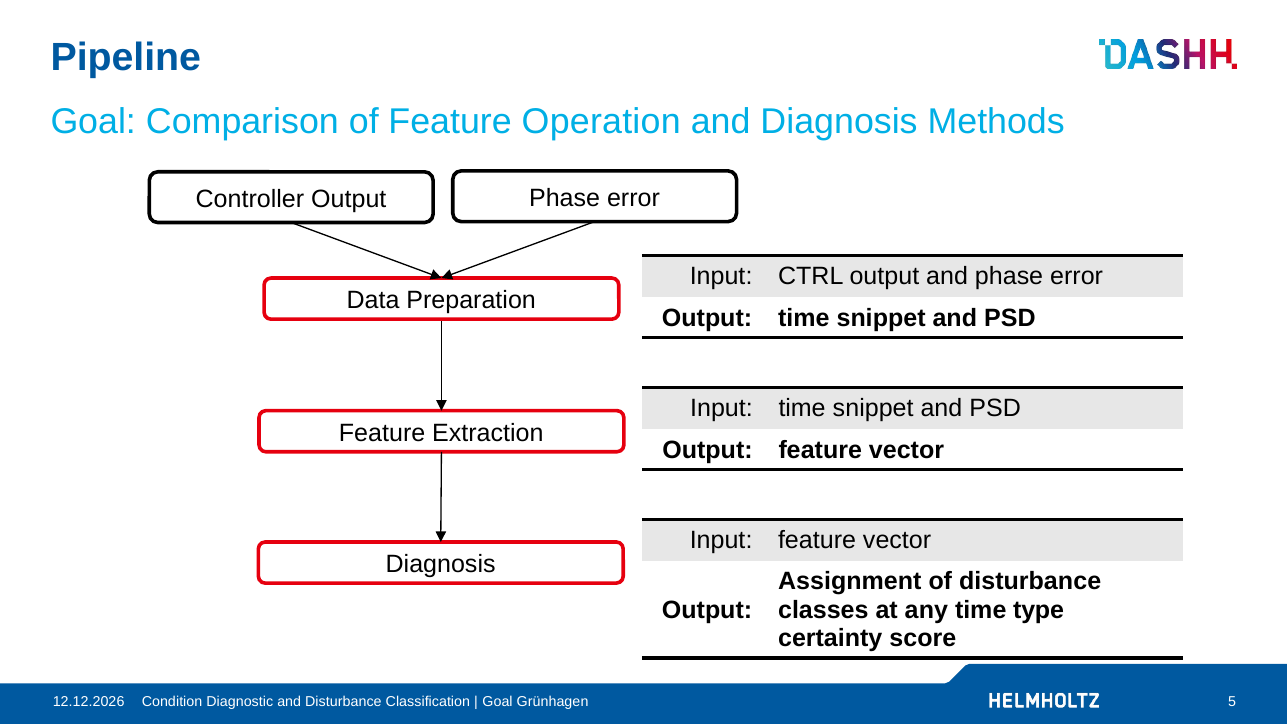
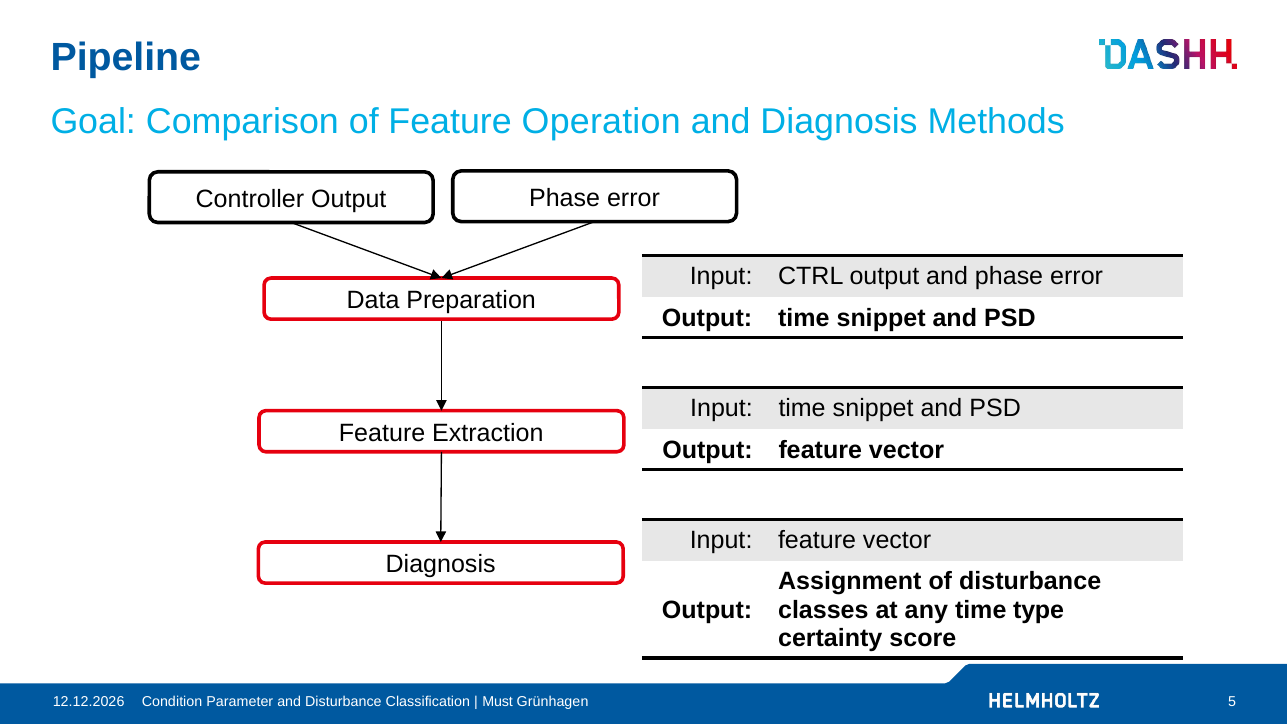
Diagnostic: Diagnostic -> Parameter
Goal at (498, 702): Goal -> Must
